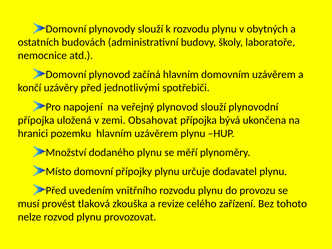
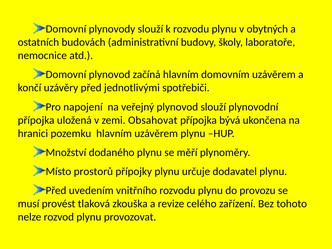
Místo domovní: domovní -> prostorů
